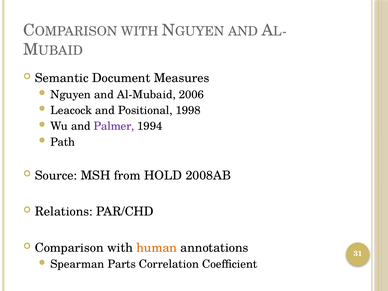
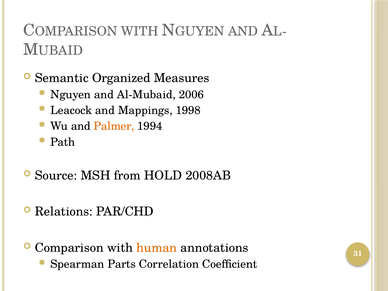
Document: Document -> Organized
Positional: Positional -> Mappings
Palmer colour: purple -> orange
